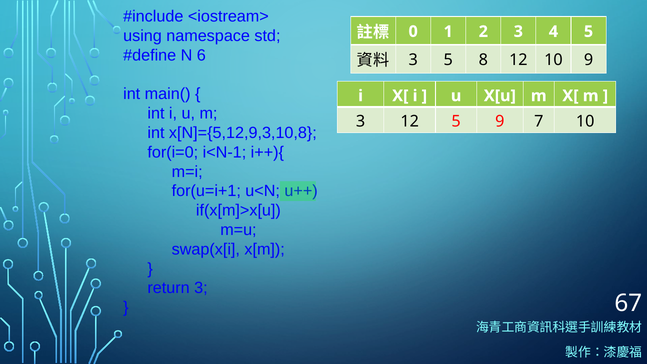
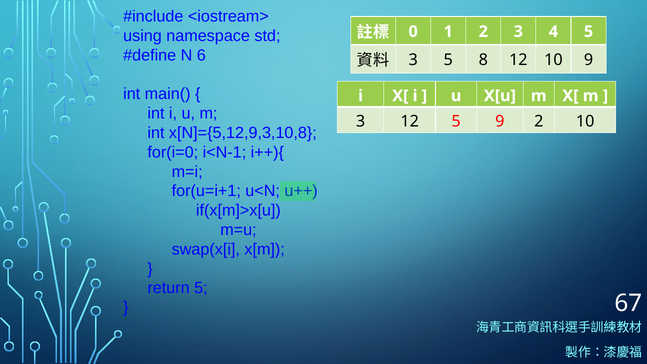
9 7: 7 -> 2
return 3: 3 -> 5
